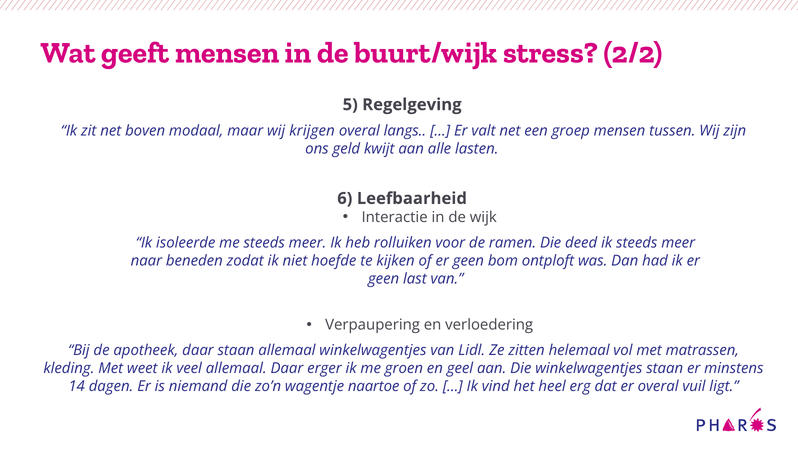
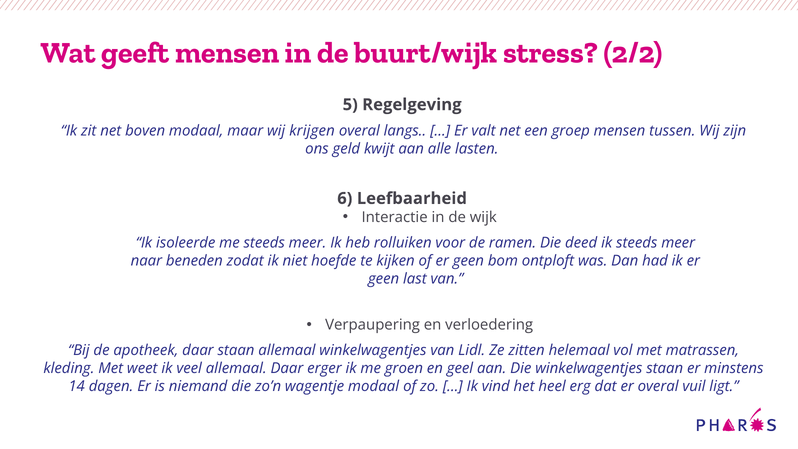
wagentje naartoe: naartoe -> modaal
